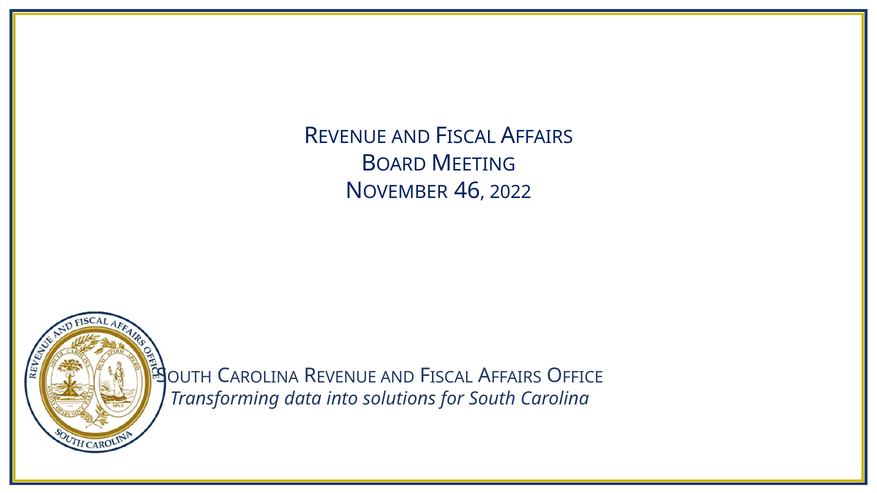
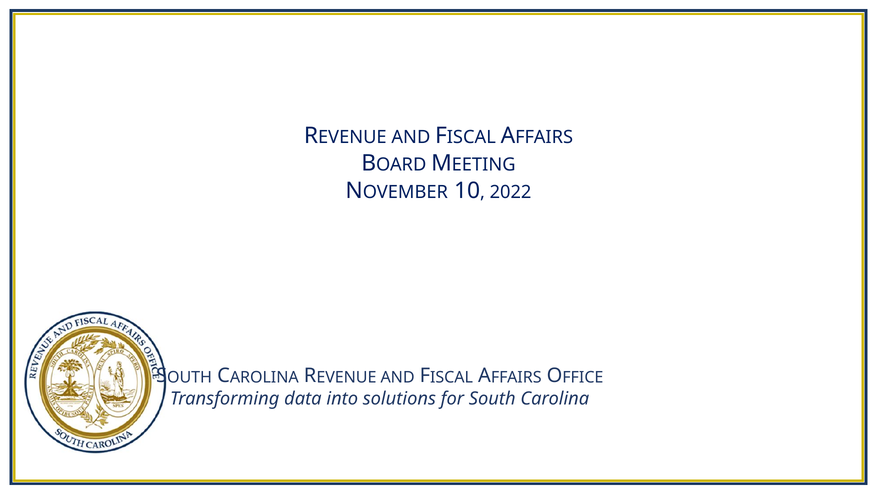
46: 46 -> 10
